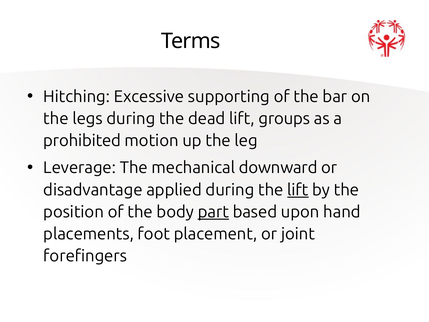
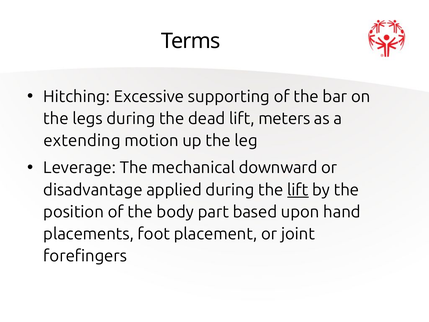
groups: groups -> meters
prohibited: prohibited -> extending
part underline: present -> none
